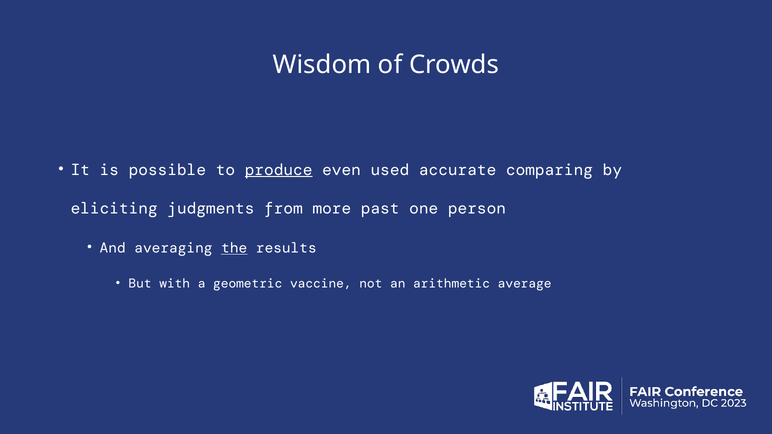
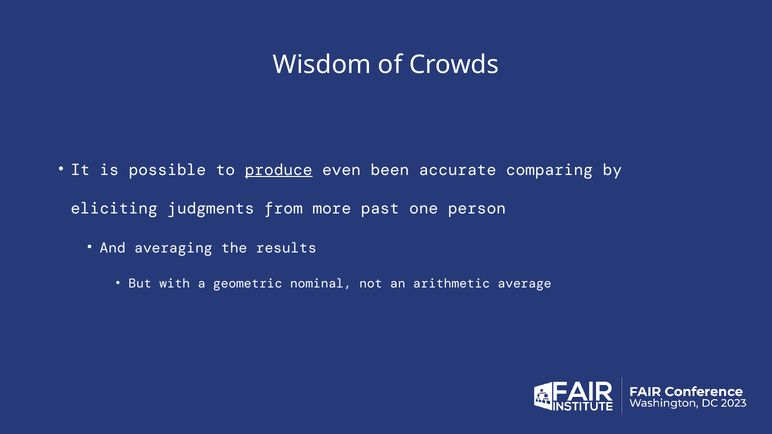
used: used -> been
the underline: present -> none
vaccine: vaccine -> nominal
